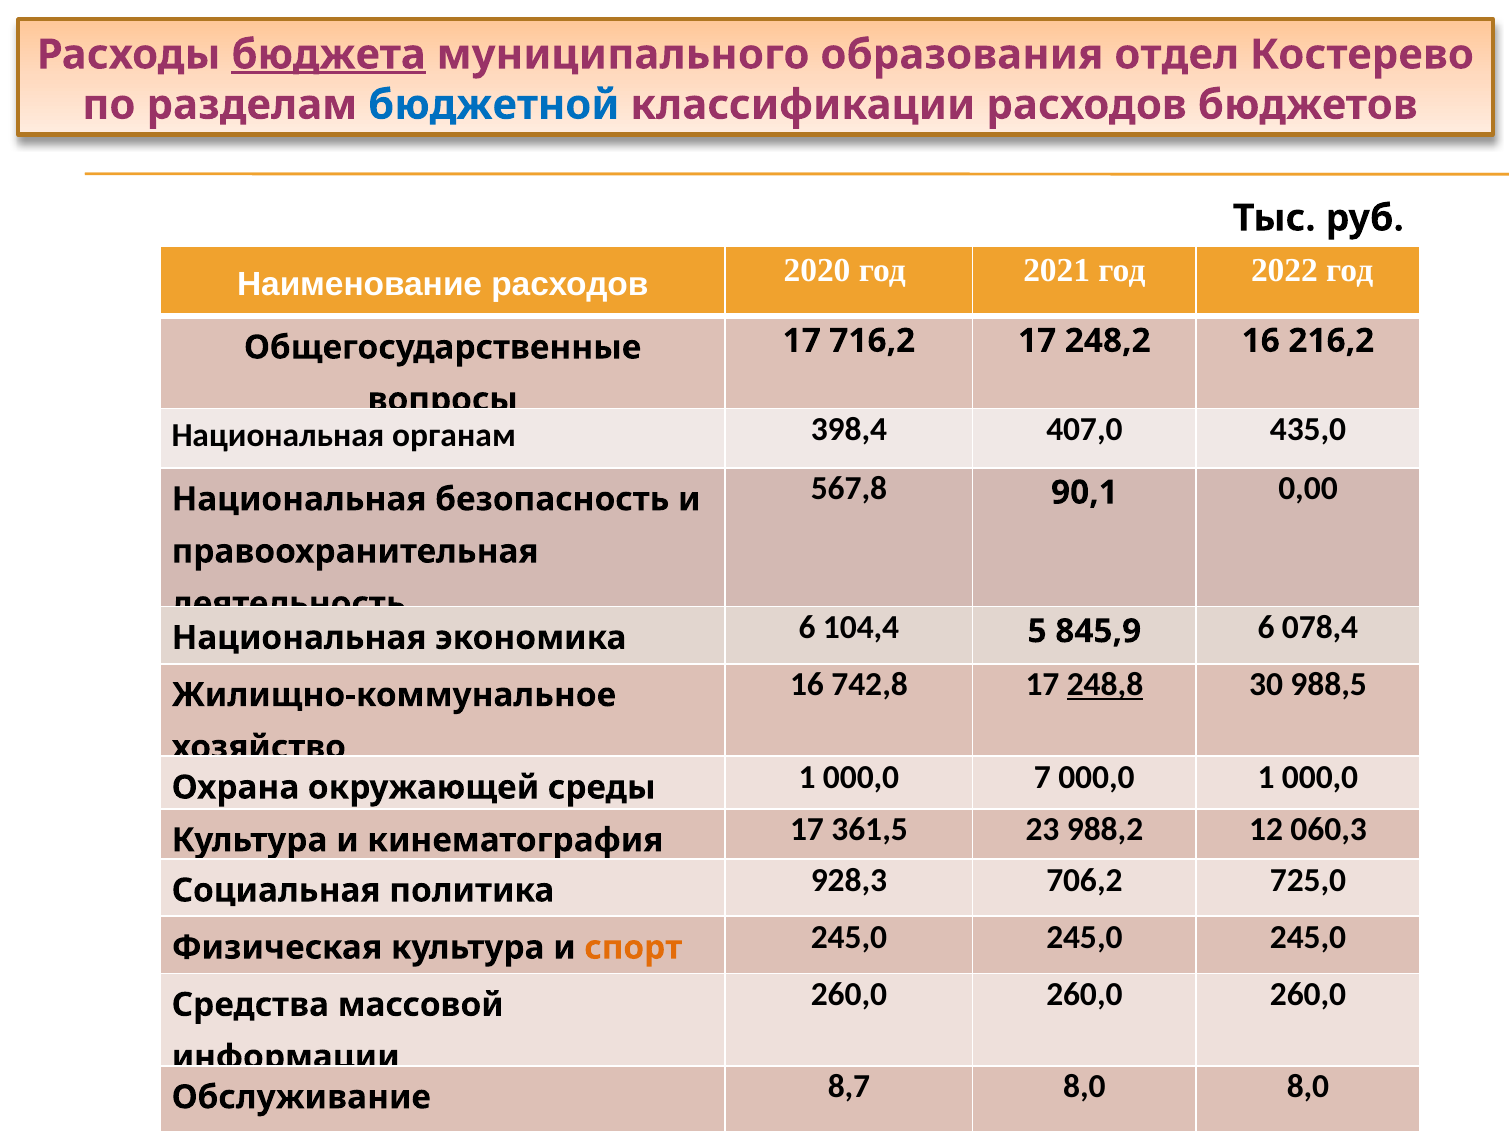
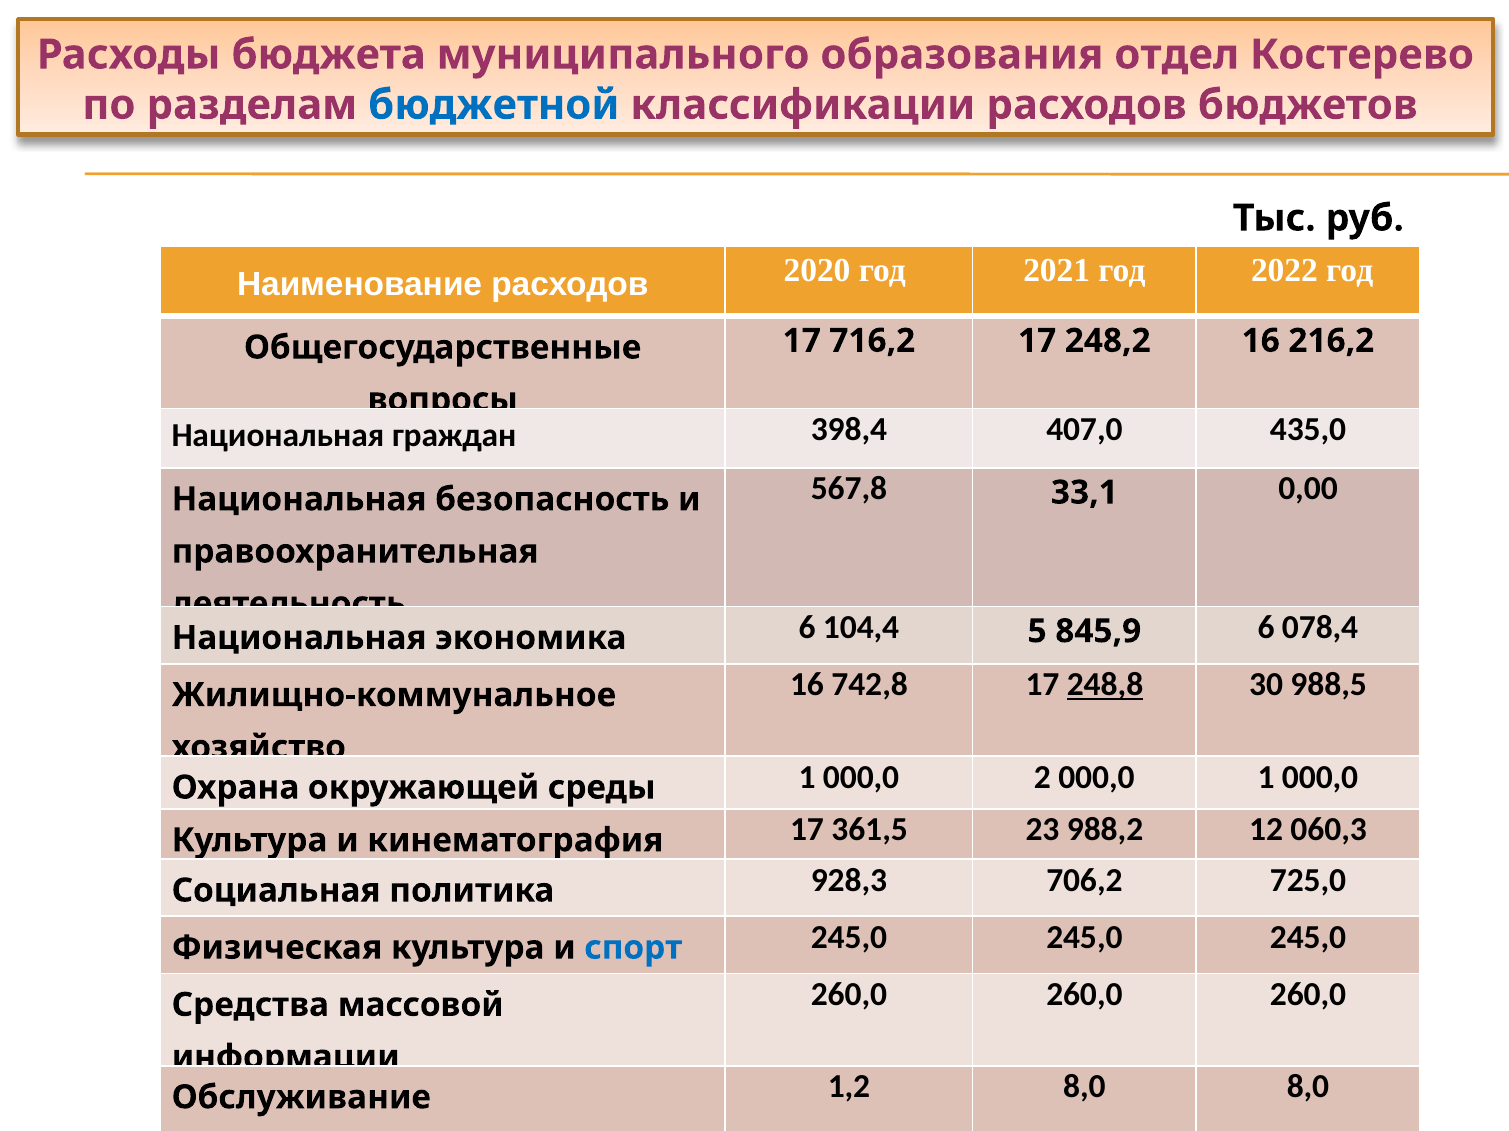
бюджета underline: present -> none
органам: органам -> граждан
90,1: 90,1 -> 33,1
7 at (1042, 778): 7 -> 2
спорт at (633, 948) colour: orange -> blue
8,7: 8,7 -> 1,2
